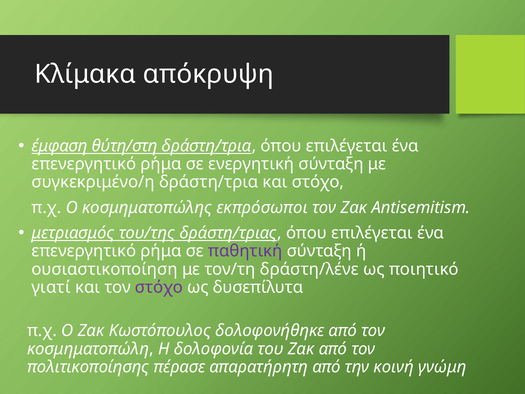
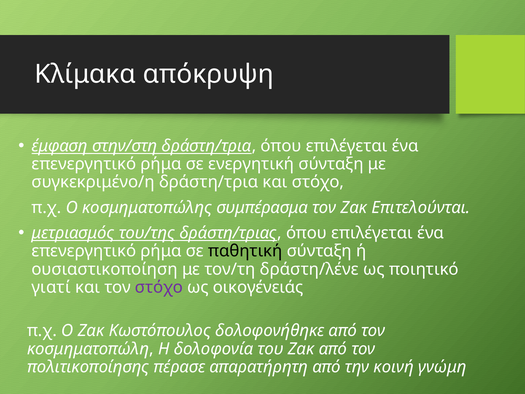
θύτη/στη: θύτη/στη -> στην/στη
εκπρόσωποι: εκπρόσωποι -> συμπέρασμα
Antisemitism: Antisemitism -> Επιτελούνται
παθητική colour: purple -> black
δυσεπίλυτα: δυσεπίλυτα -> οικογένειάς
